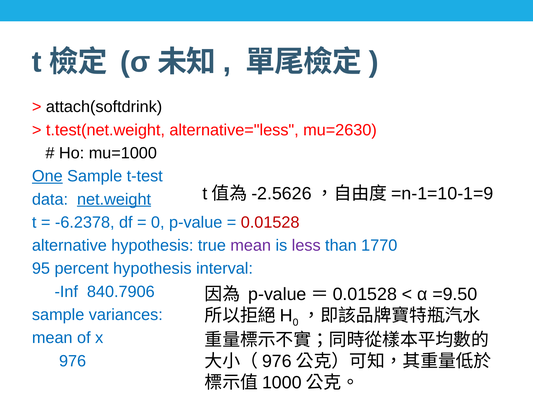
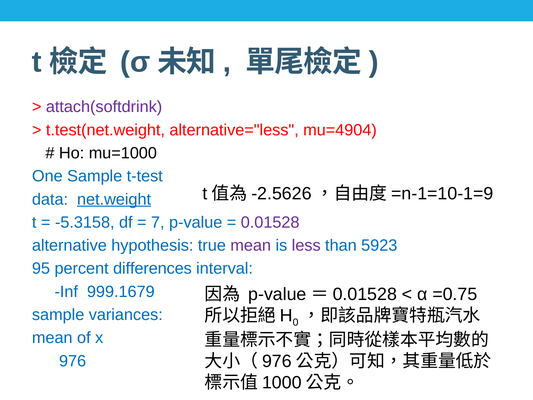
attach(softdrink colour: black -> purple
mu=2630: mu=2630 -> mu=4904
One underline: present -> none
-6.2378: -6.2378 -> -5.3158
0 at (158, 222): 0 -> 7
0.01528 colour: red -> purple
1770: 1770 -> 5923
percent hypothesis: hypothesis -> differences
840.7906: 840.7906 -> 999.1679
=9.50: =9.50 -> =0.75
